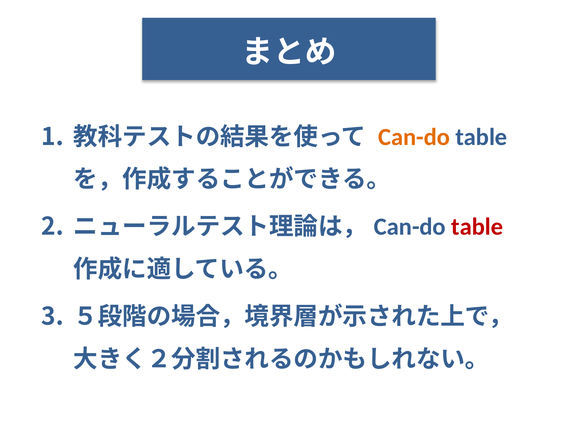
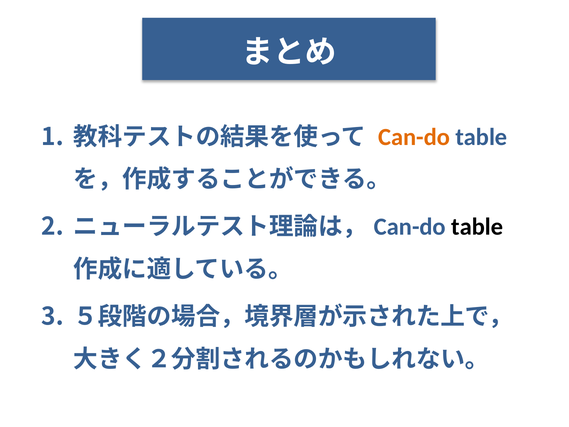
table at (477, 227) colour: red -> black
